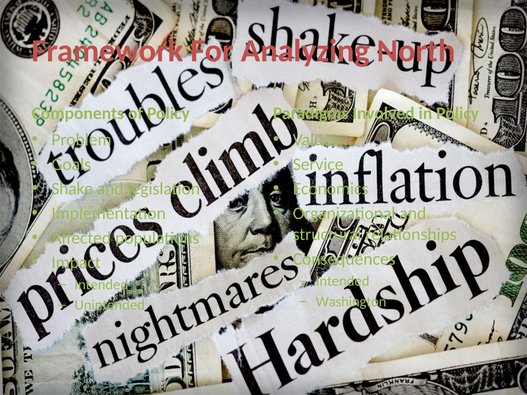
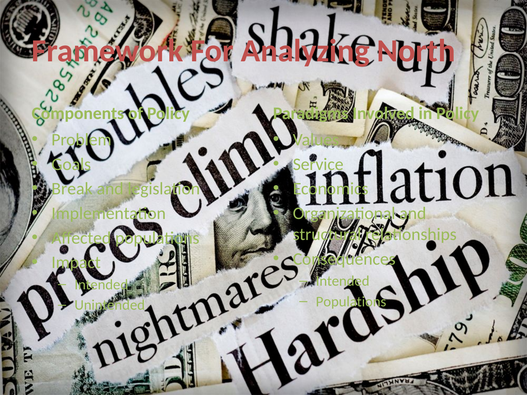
Shake: Shake -> Break
Washington at (351, 302): Washington -> Populations
